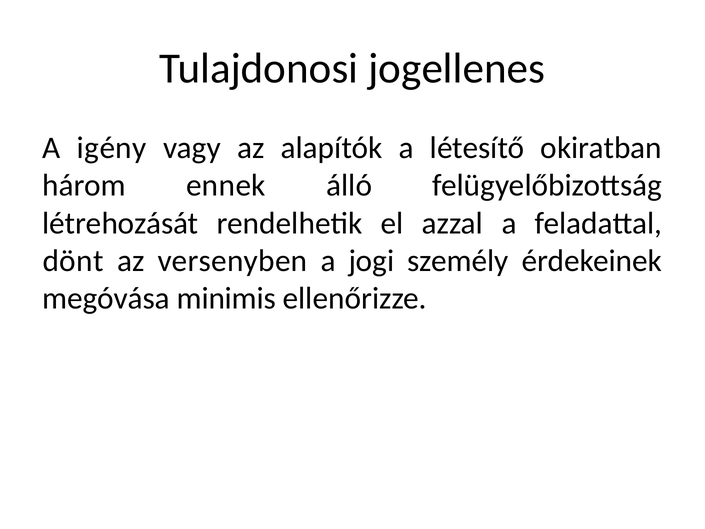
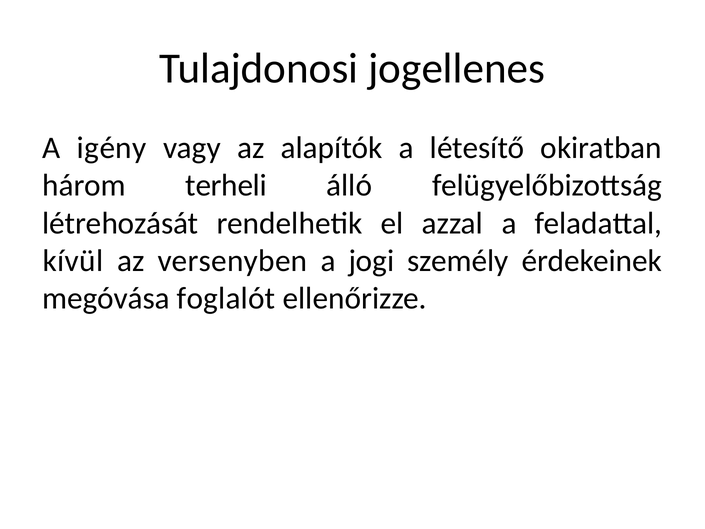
ennek: ennek -> terheli
dönt: dönt -> kívül
minimis: minimis -> foglalót
